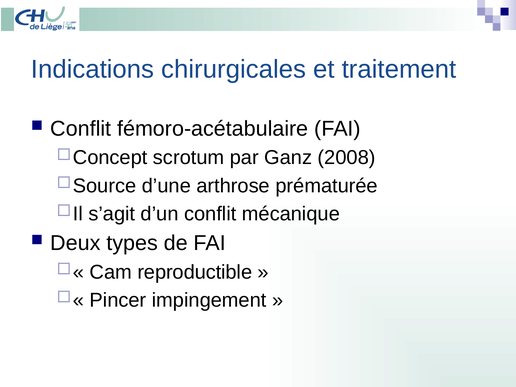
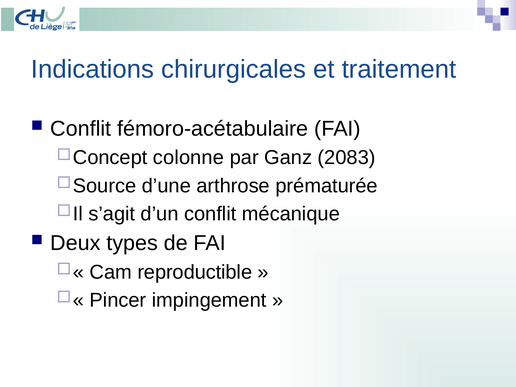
scrotum: scrotum -> colonne
2008: 2008 -> 2083
